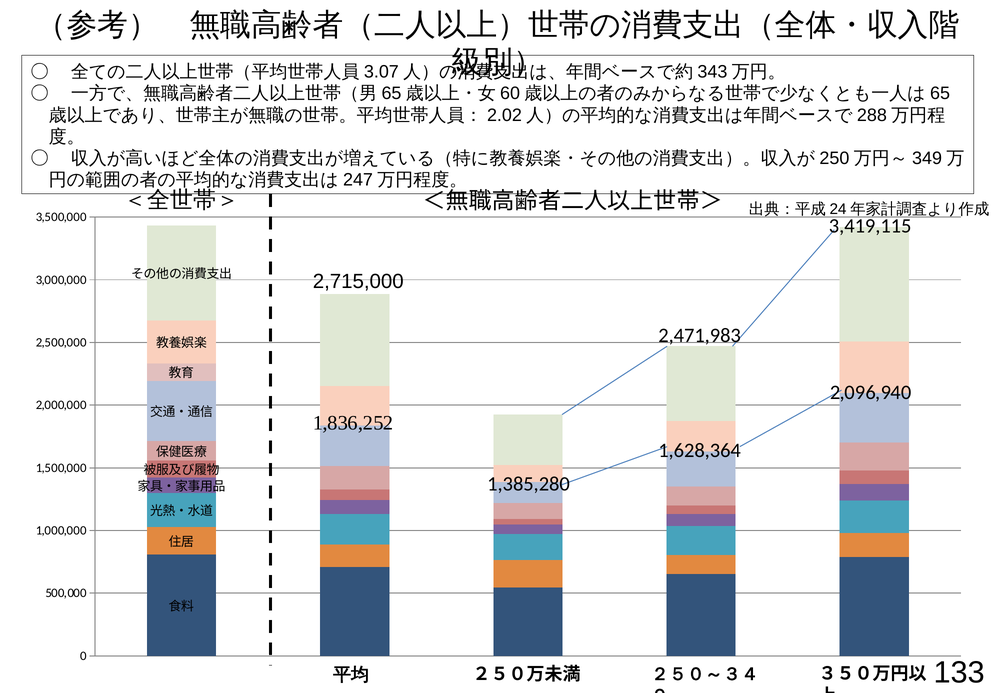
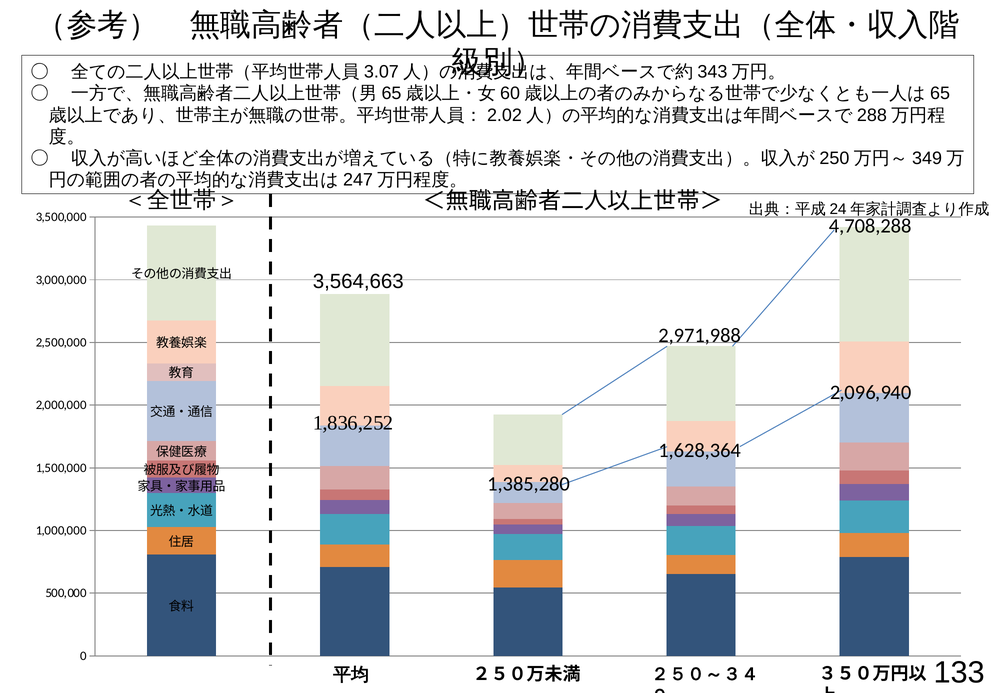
3,419,115: 3,419,115 -> 4,708,288
2,715,000: 2,715,000 -> 3,564,663
2,471,983: 2,471,983 -> 2,971,988
